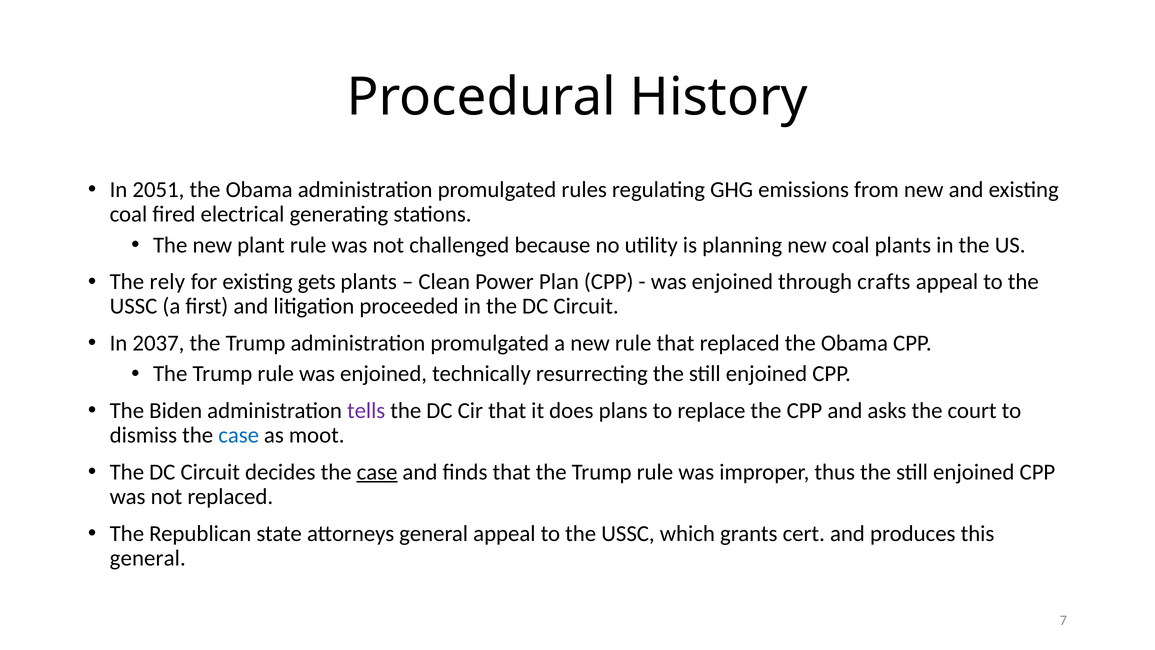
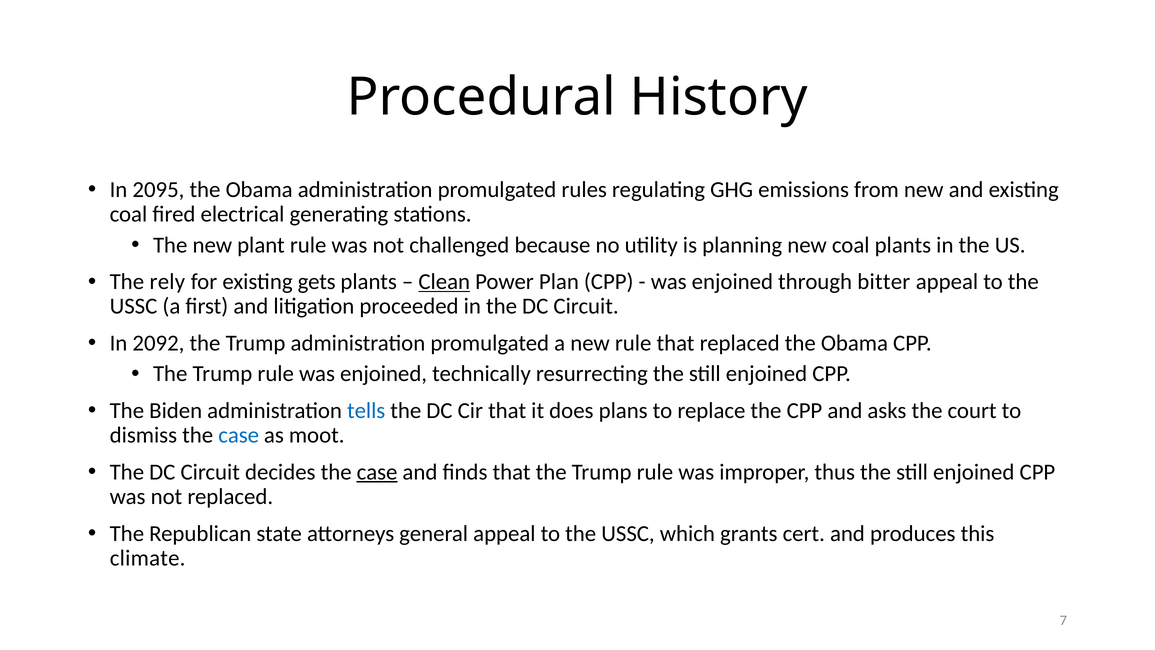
2051: 2051 -> 2095
Clean underline: none -> present
crafts: crafts -> bitter
2037: 2037 -> 2092
tells colour: purple -> blue
general at (148, 558): general -> climate
